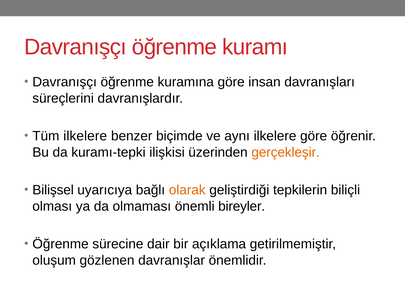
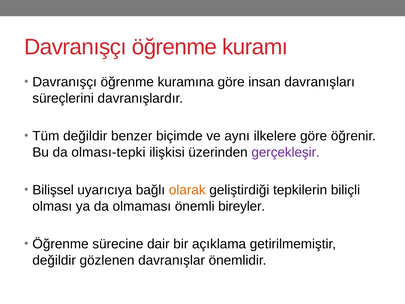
Tüm ilkelere: ilkelere -> değildir
kuramı-tepki: kuramı-tepki -> olması-tepki
gerçekleşir colour: orange -> purple
oluşum at (54, 260): oluşum -> değildir
